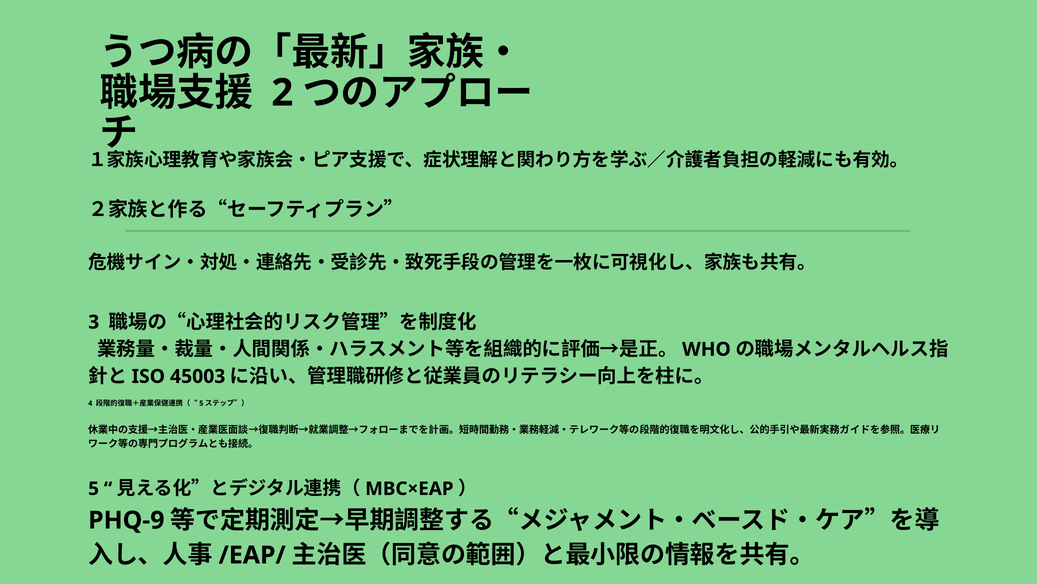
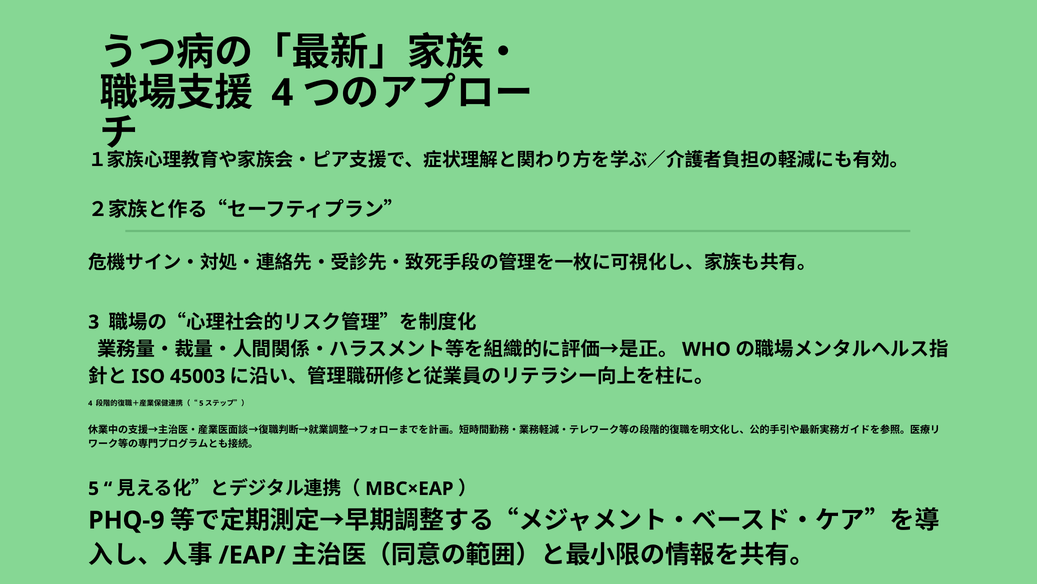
2 at (282, 93): 2 -> 4
